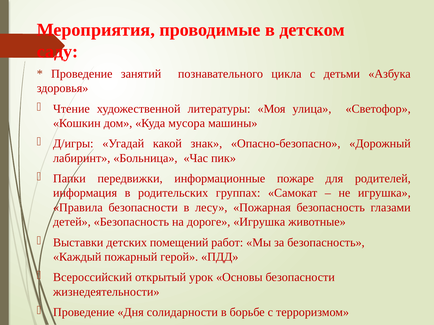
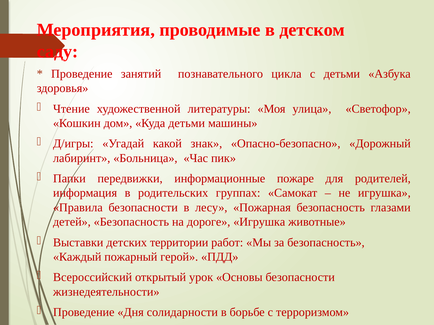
Куда мусора: мусора -> детьми
помещений: помещений -> территории
